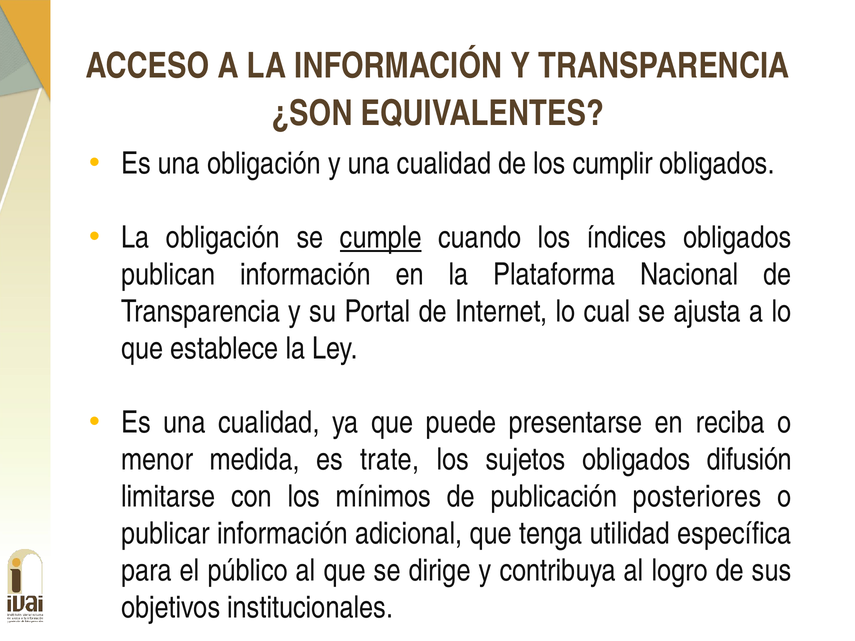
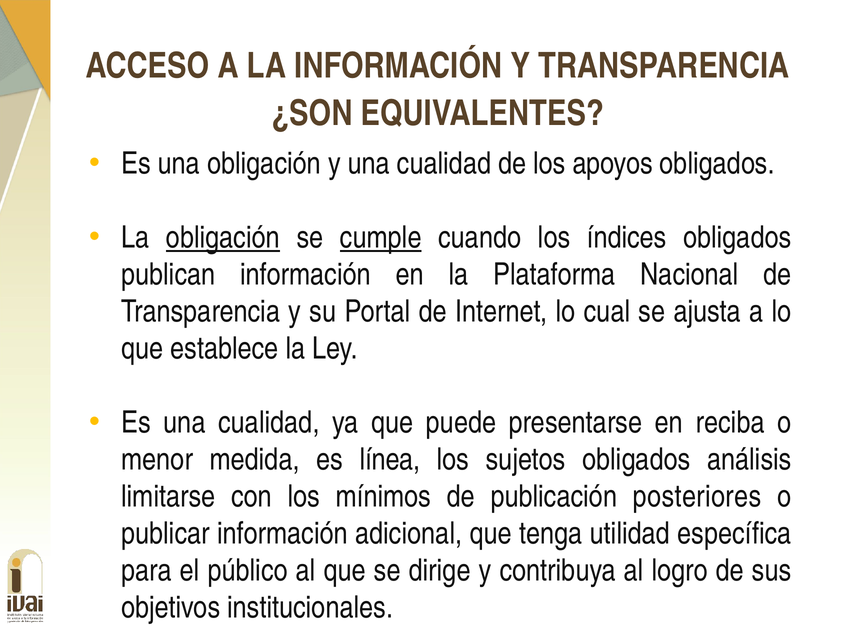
cumplir: cumplir -> apoyos
obligación at (223, 238) underline: none -> present
trate: trate -> línea
difusión: difusión -> análisis
